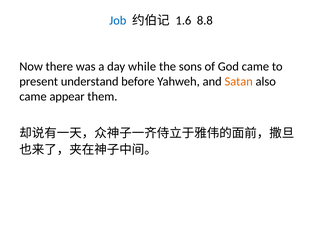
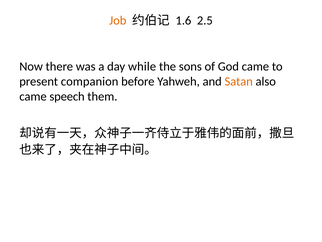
Job colour: blue -> orange
8.8: 8.8 -> 2.5
understand: understand -> companion
appear: appear -> speech
